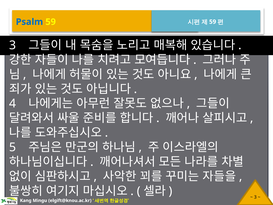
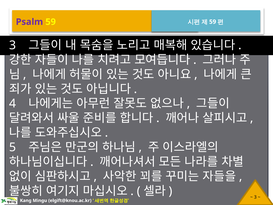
Psalm colour: blue -> purple
